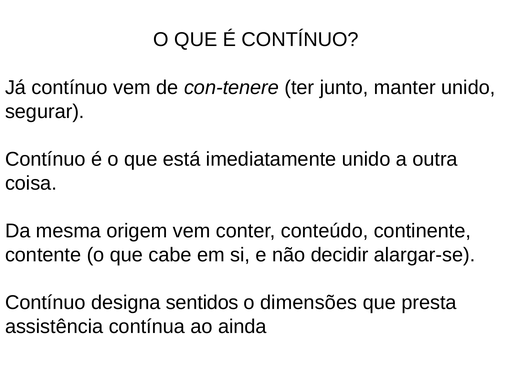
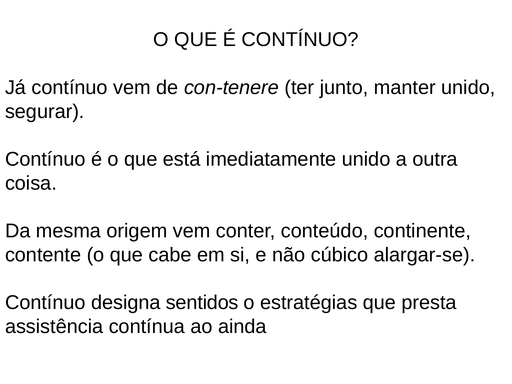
decidir: decidir -> cúbico
dimensões: dimensões -> estratégias
